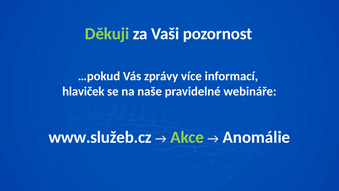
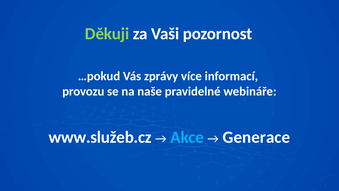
hlaviček: hlaviček -> provozu
Akce colour: light green -> light blue
Anomálie: Anomálie -> Generace
